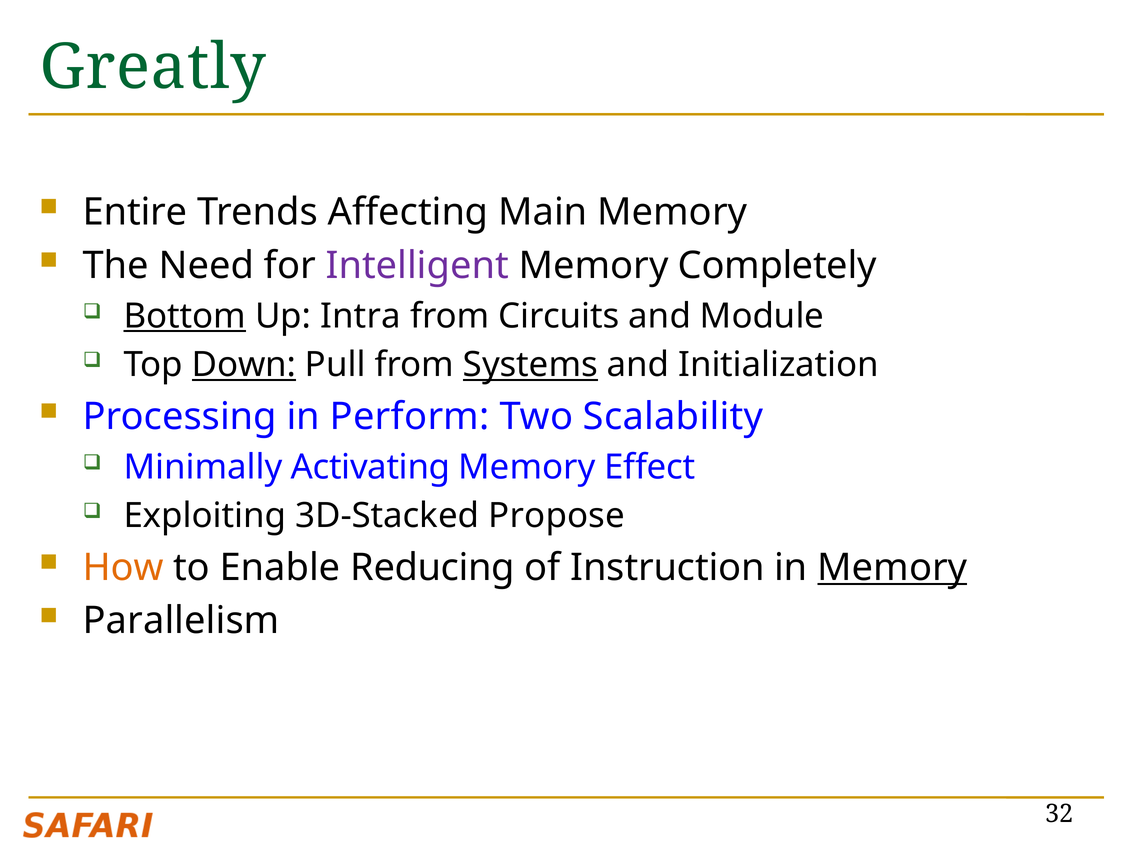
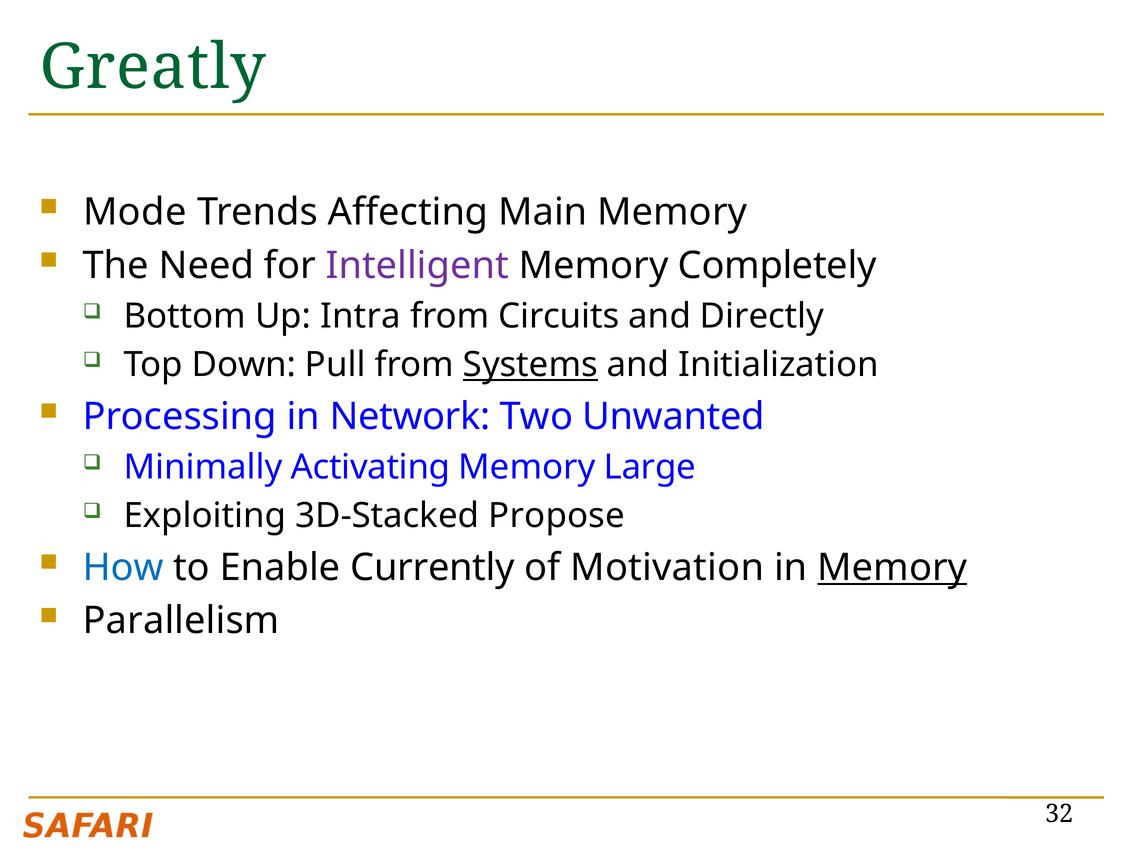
Entire: Entire -> Mode
Bottom underline: present -> none
Module: Module -> Directly
Down underline: present -> none
Perform: Perform -> Network
Scalability: Scalability -> Unwanted
Effect: Effect -> Large
How colour: orange -> blue
Reducing: Reducing -> Currently
Instruction: Instruction -> Motivation
